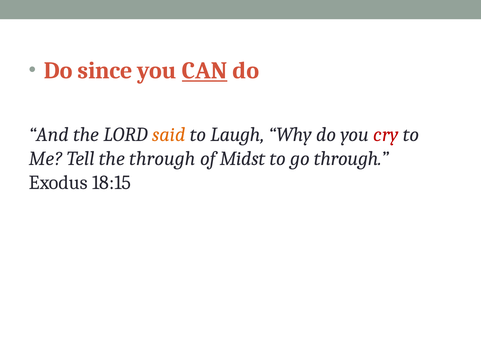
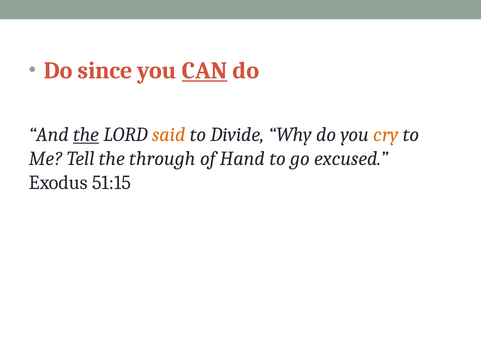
the at (86, 134) underline: none -> present
Laugh: Laugh -> Divide
cry colour: red -> orange
Midst: Midst -> Hand
go through: through -> excused
18:15: 18:15 -> 51:15
